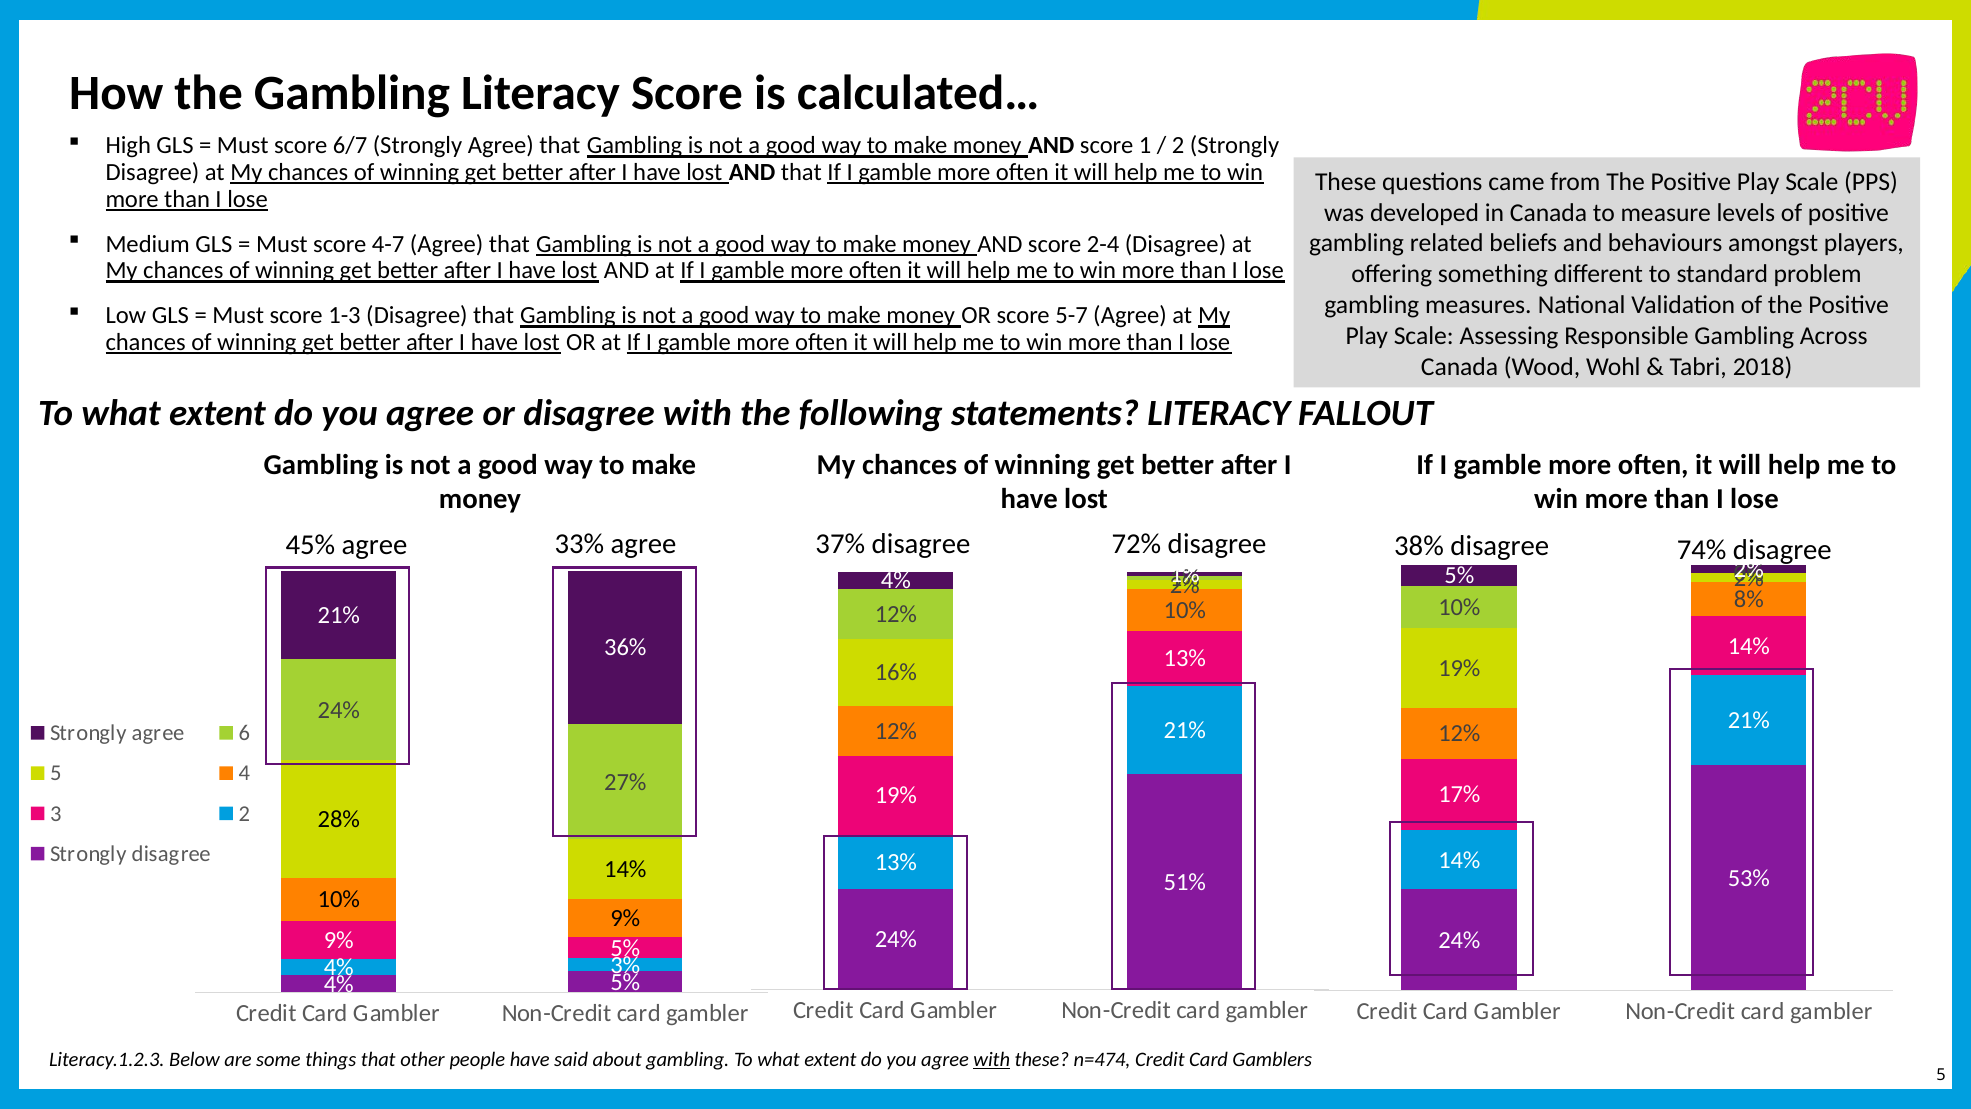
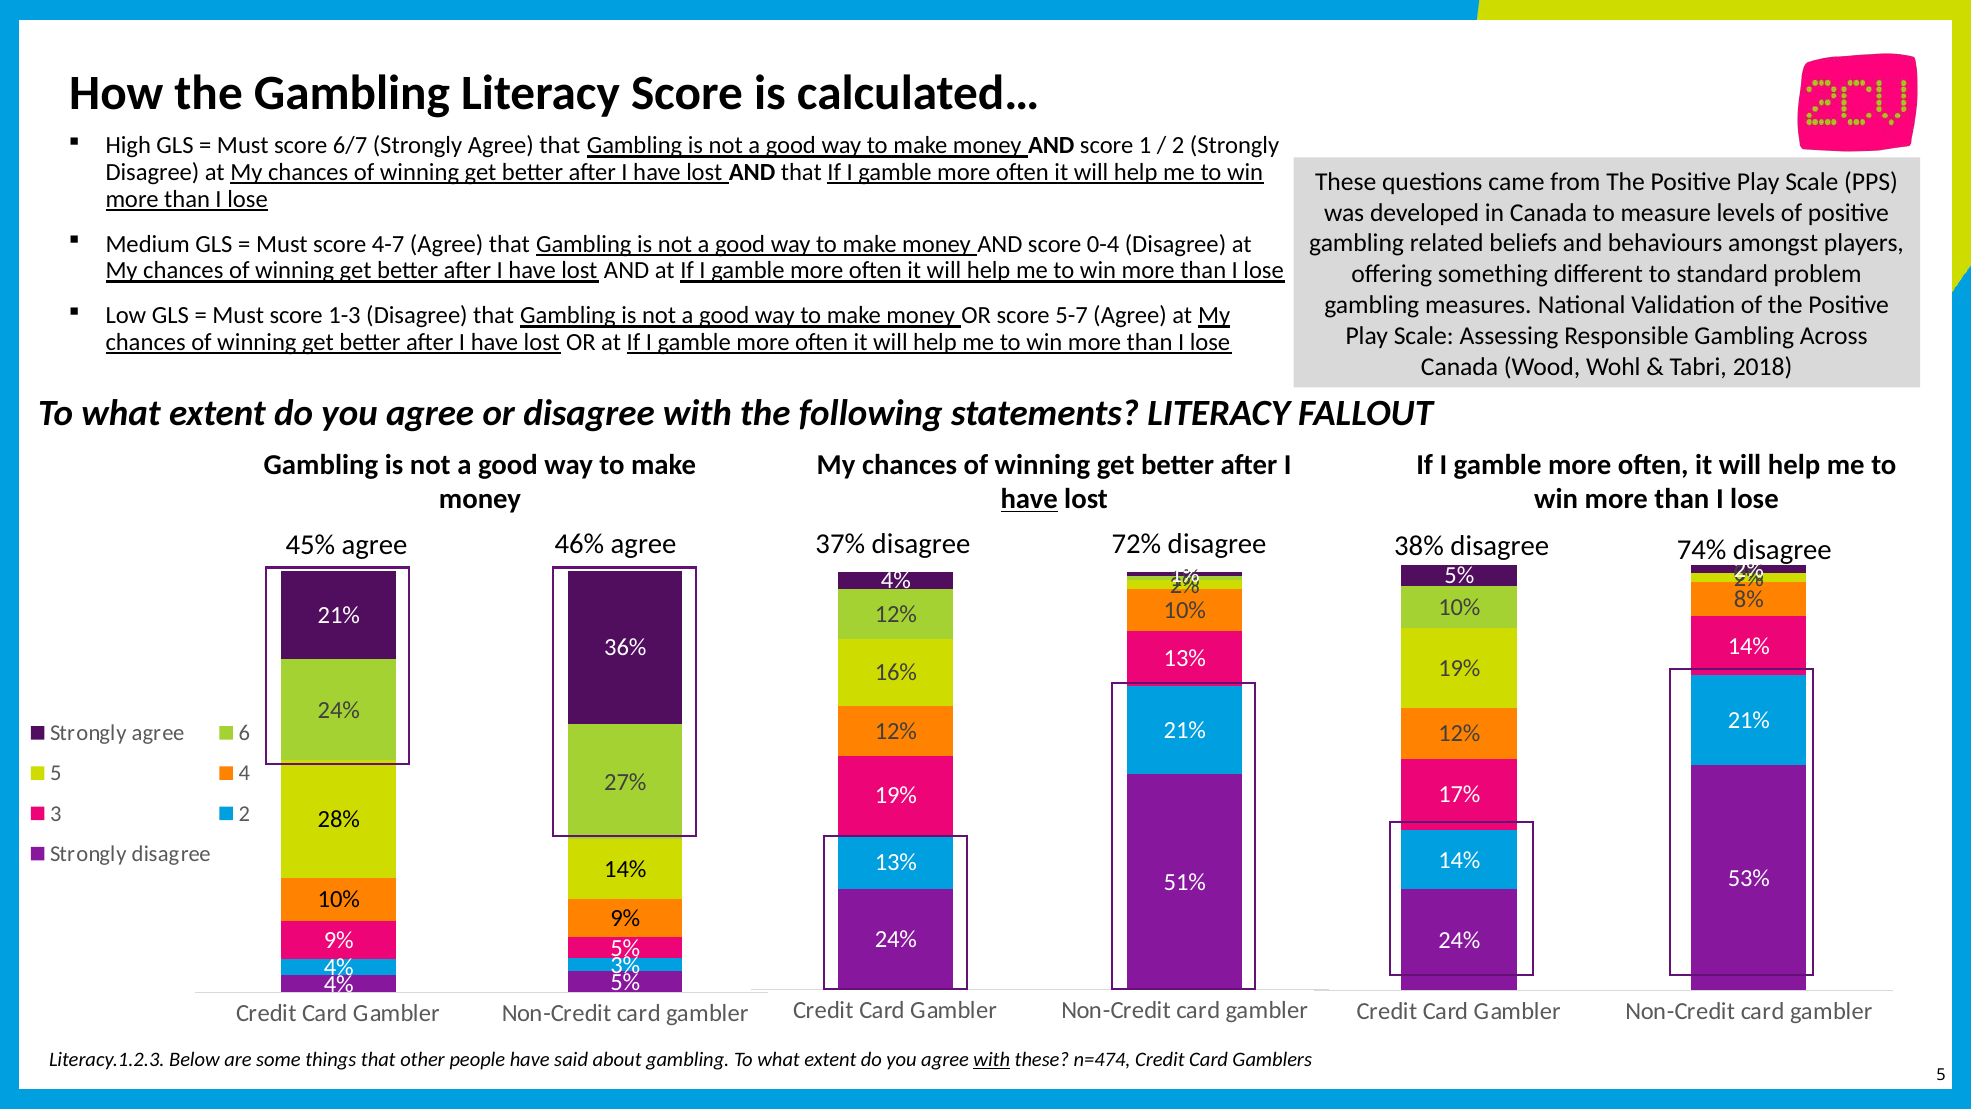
2-4: 2-4 -> 0-4
have at (1029, 499) underline: none -> present
33%: 33% -> 46%
